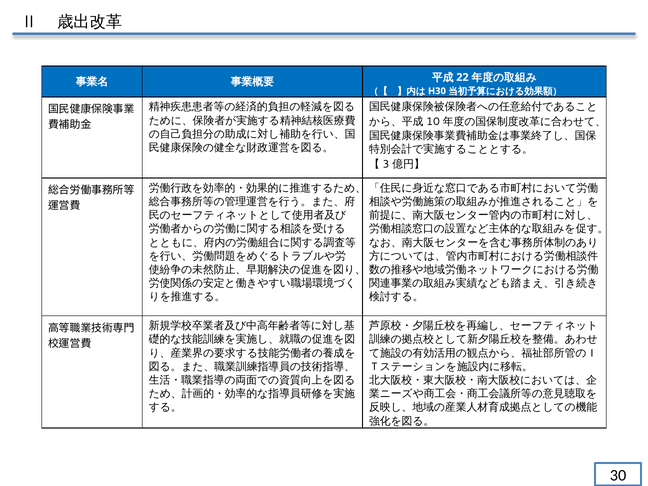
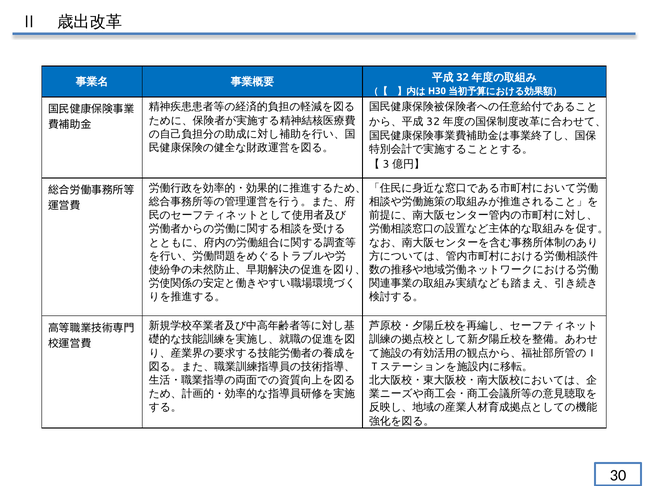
22 at (462, 77): 22 -> 32
10 at (433, 122): 10 -> 32
